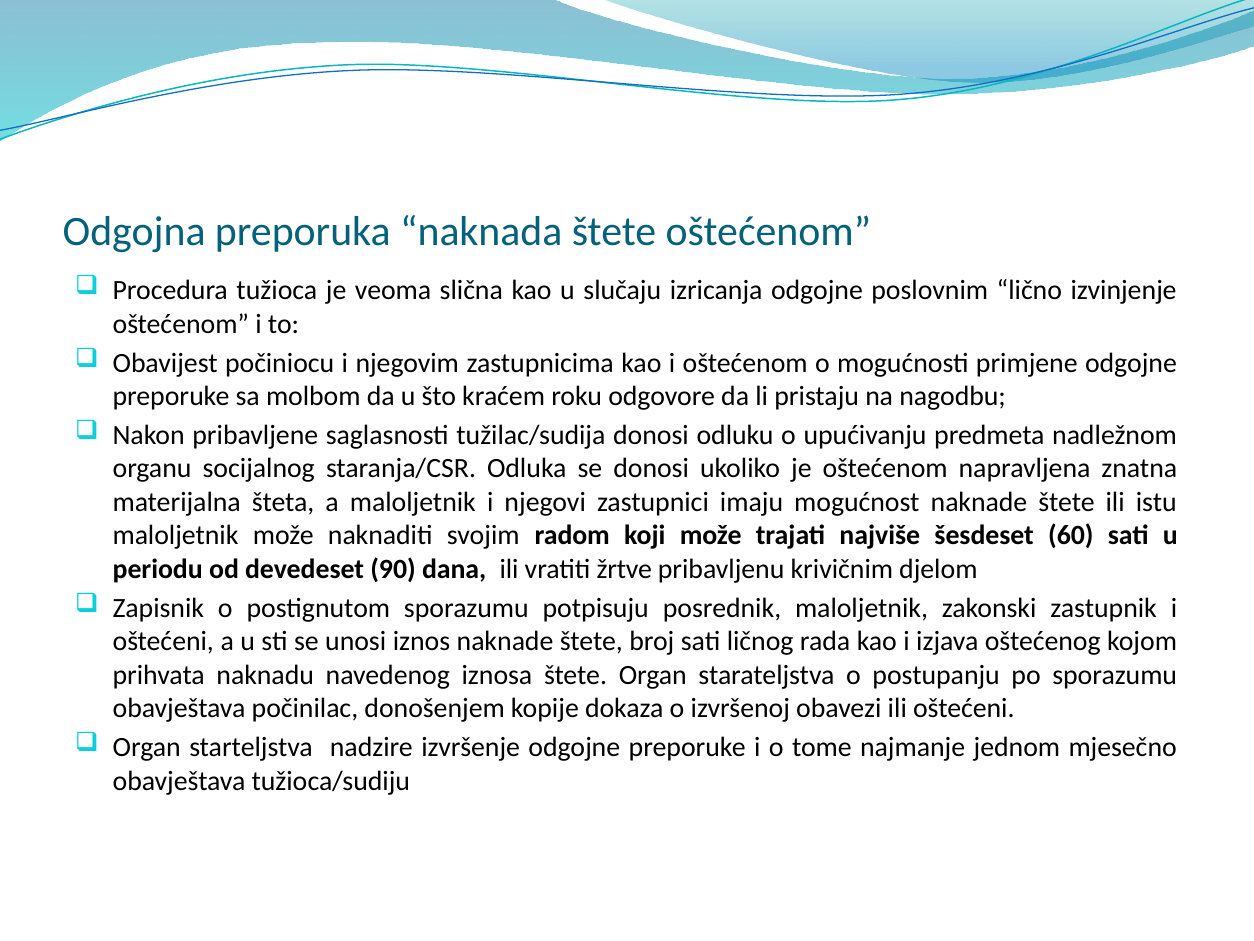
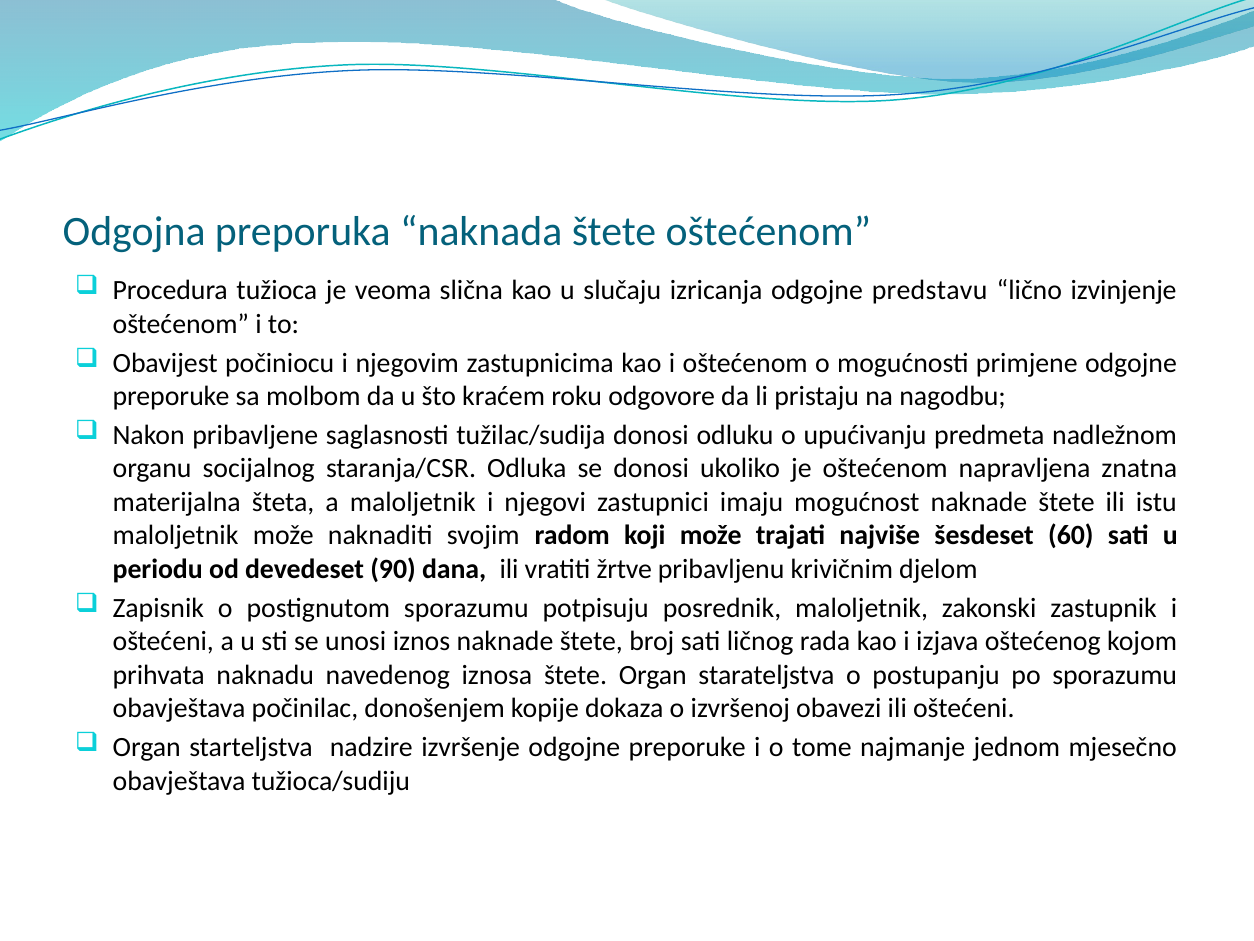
poslovnim: poslovnim -> predstavu
